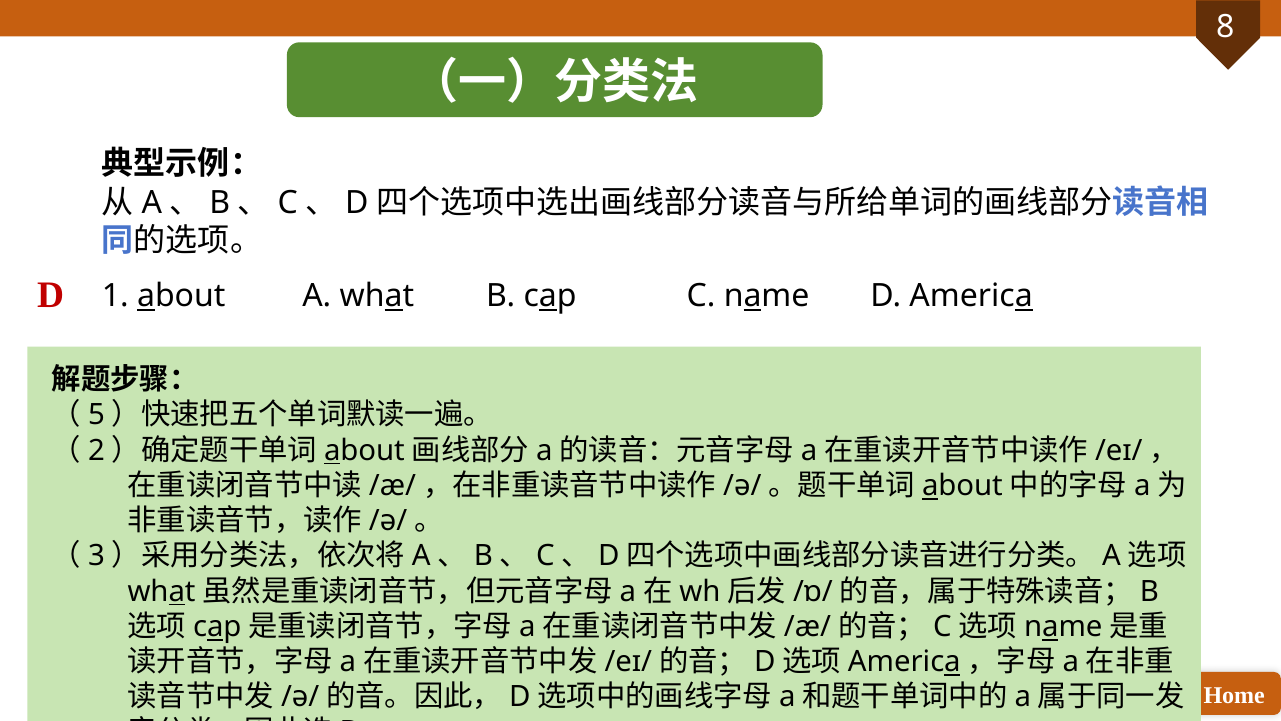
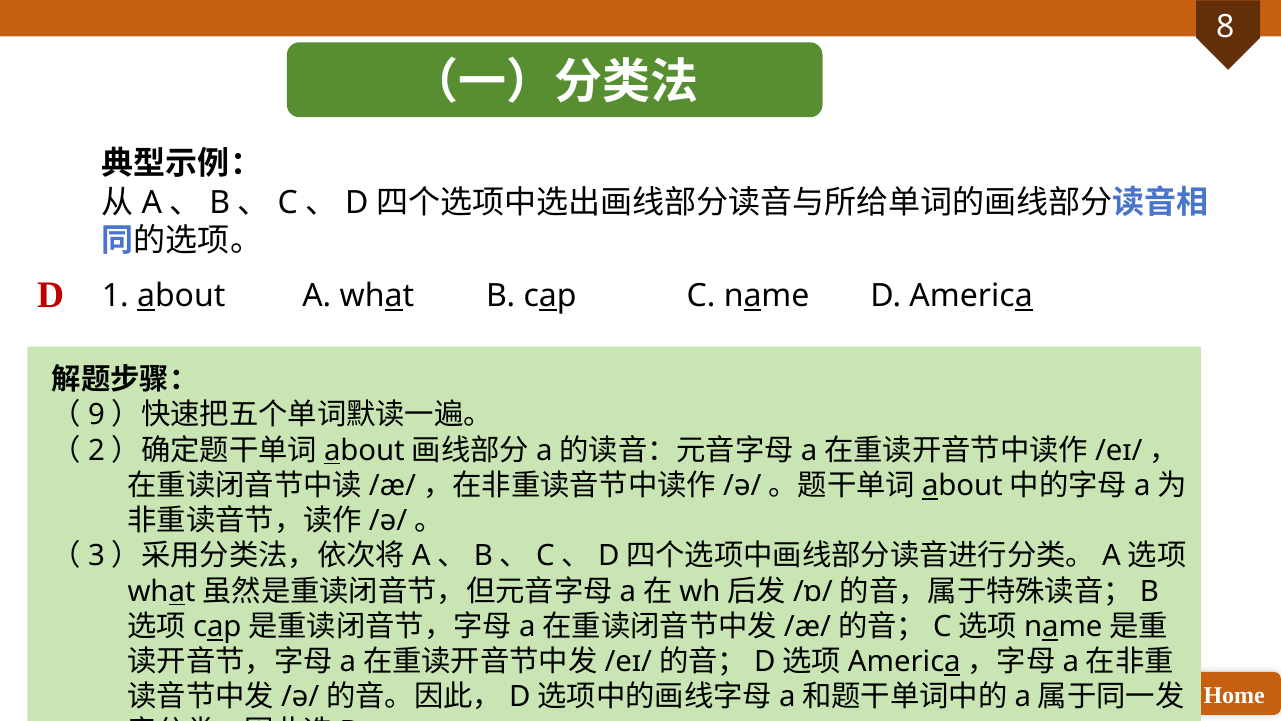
5: 5 -> 9
